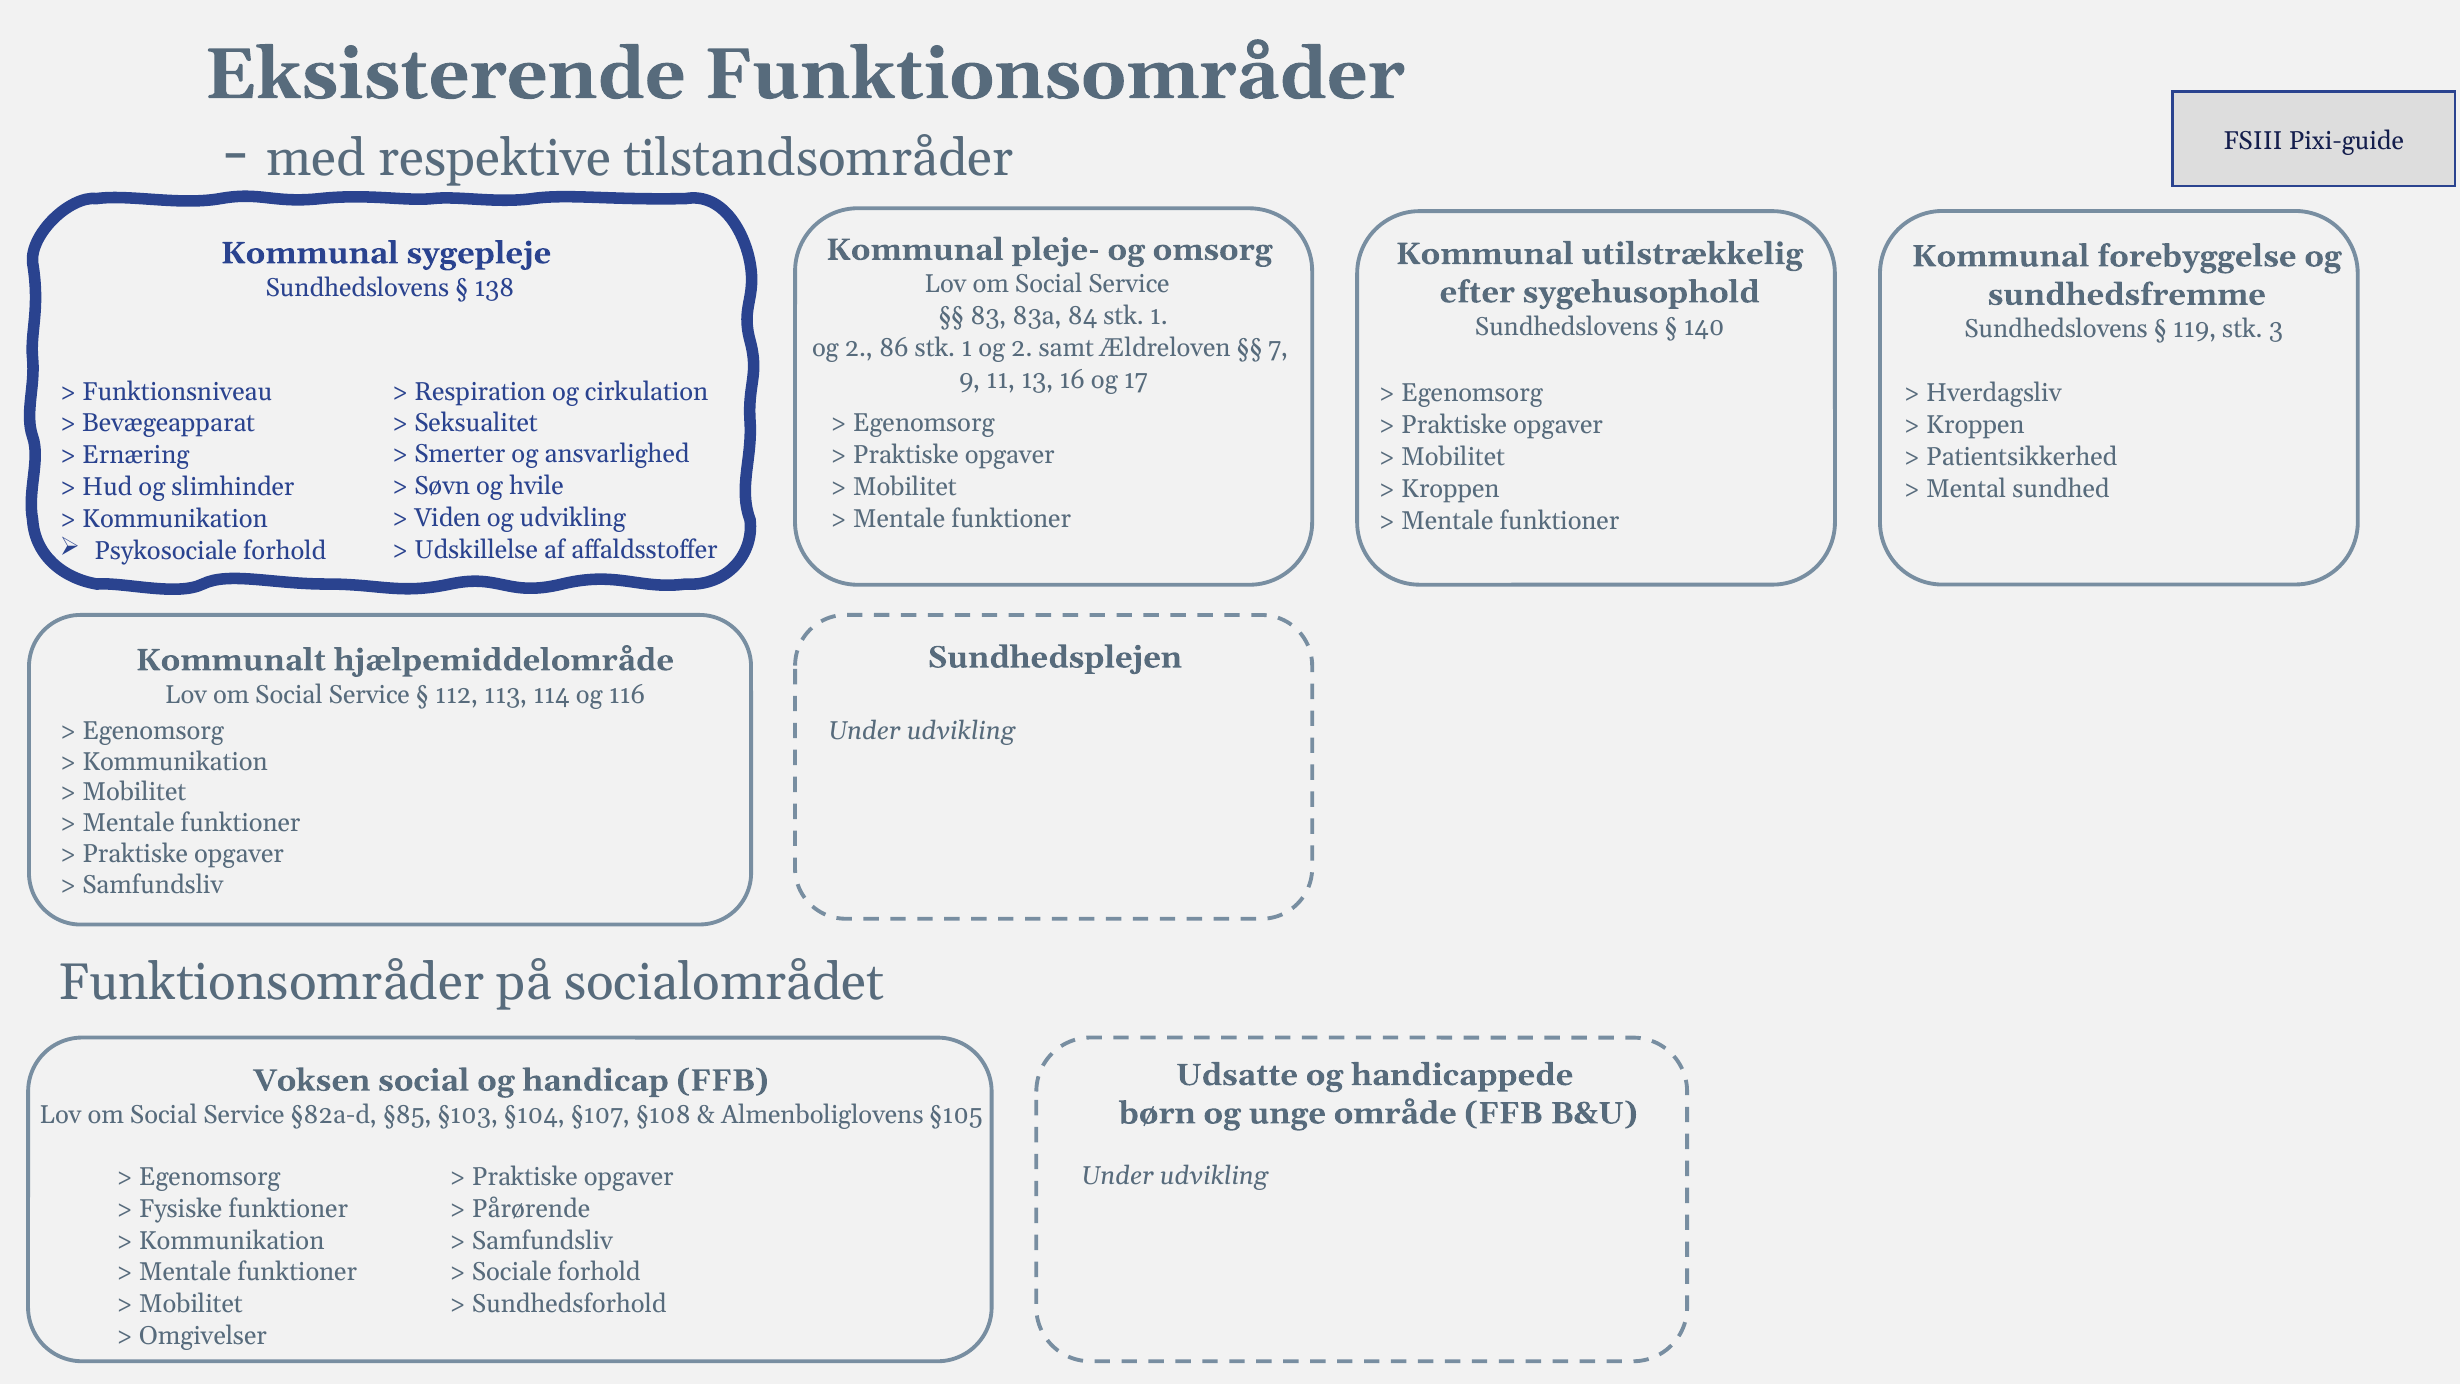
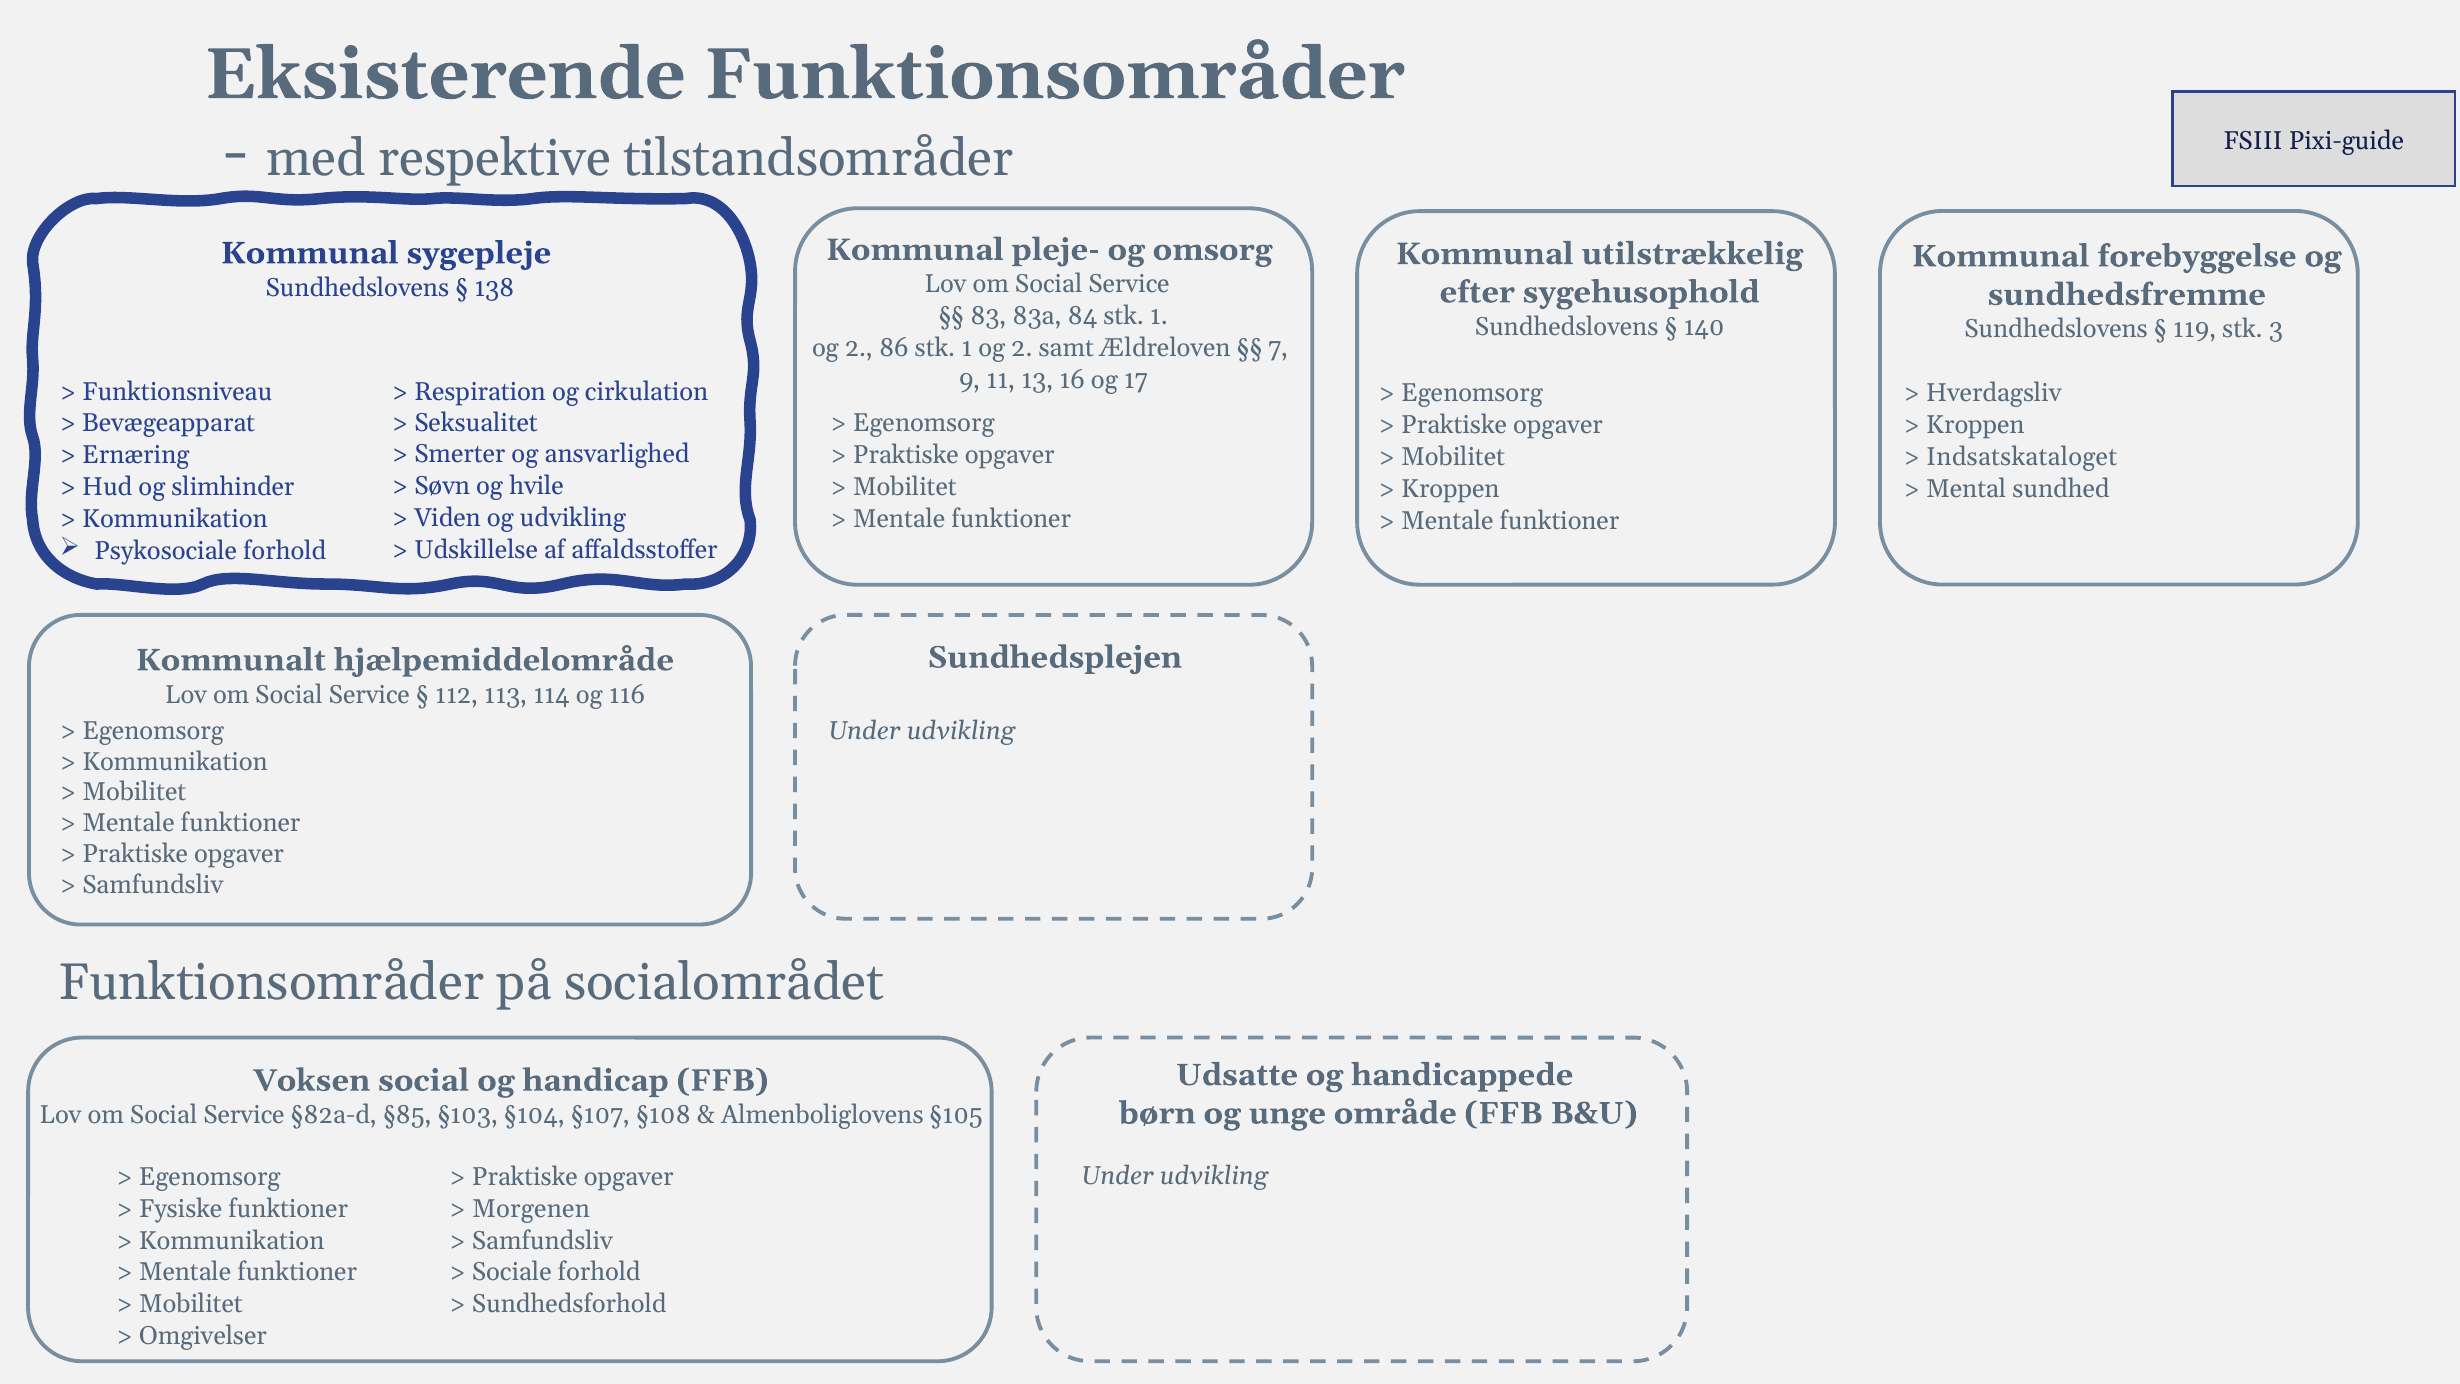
Patientsikkerhed: Patientsikkerhed -> Indsatskataloget
Pårørende: Pårørende -> Morgenen
